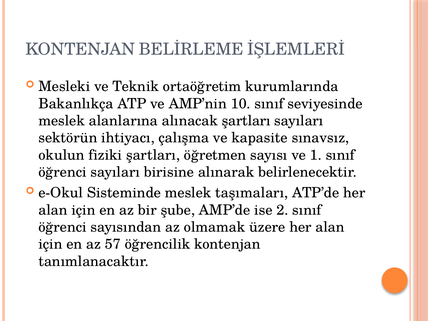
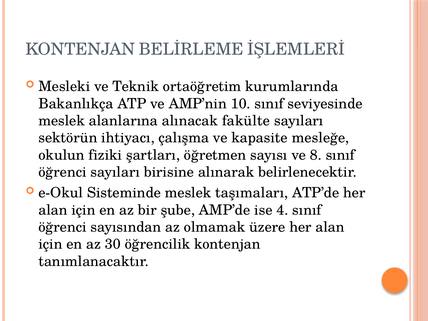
alınacak şartları: şartları -> fakülte
sınavsız: sınavsız -> mesleğe
1: 1 -> 8
2: 2 -> 4
57: 57 -> 30
